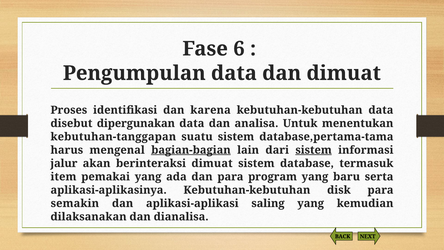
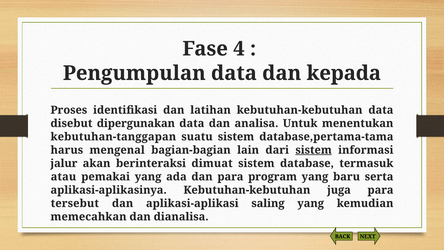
6: 6 -> 4
dan dimuat: dimuat -> kepada
karena: karena -> latihan
bagian-bagian underline: present -> none
item: item -> atau
disk: disk -> juga
semakin: semakin -> tersebut
dilaksanakan: dilaksanakan -> memecahkan
